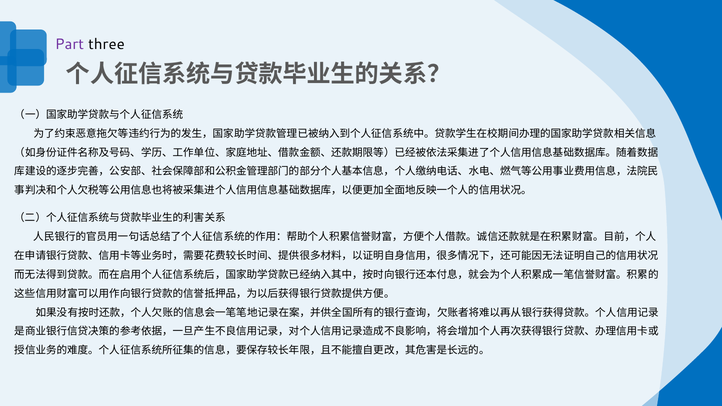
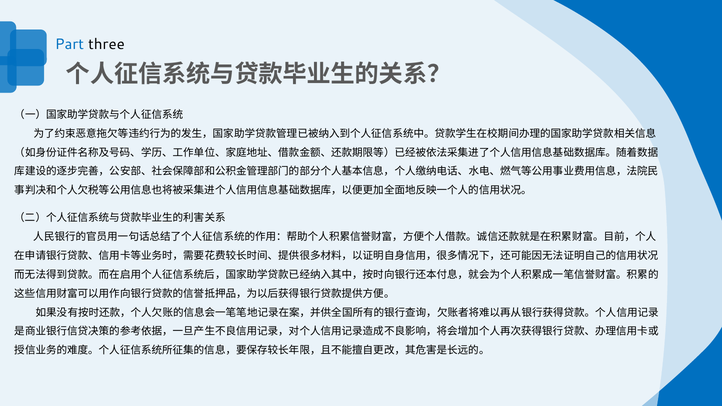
Part colour: purple -> blue
